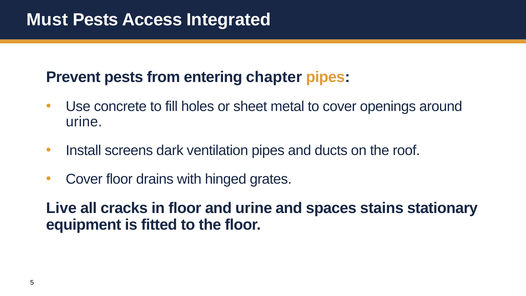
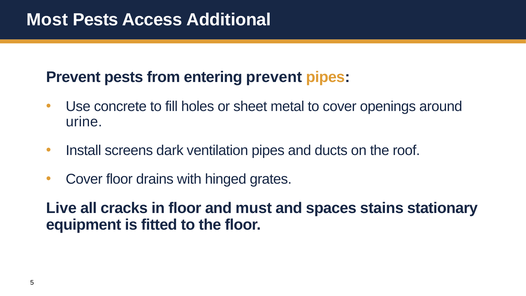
Must: Must -> Most
Integrated: Integrated -> Additional
entering chapter: chapter -> prevent
and urine: urine -> must
